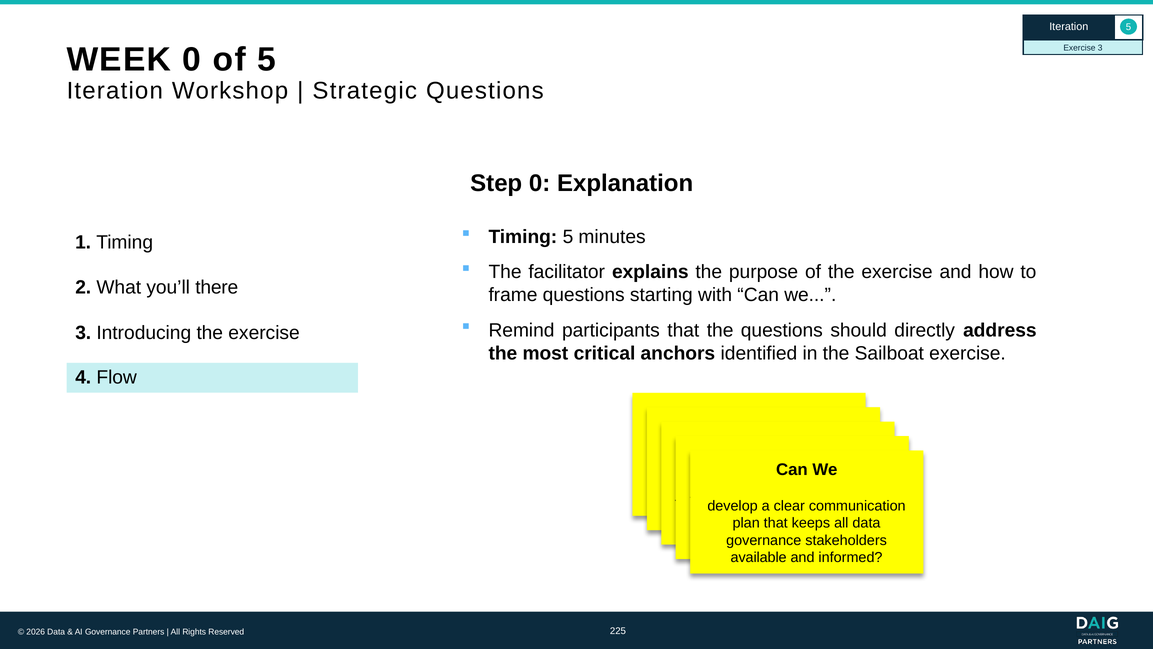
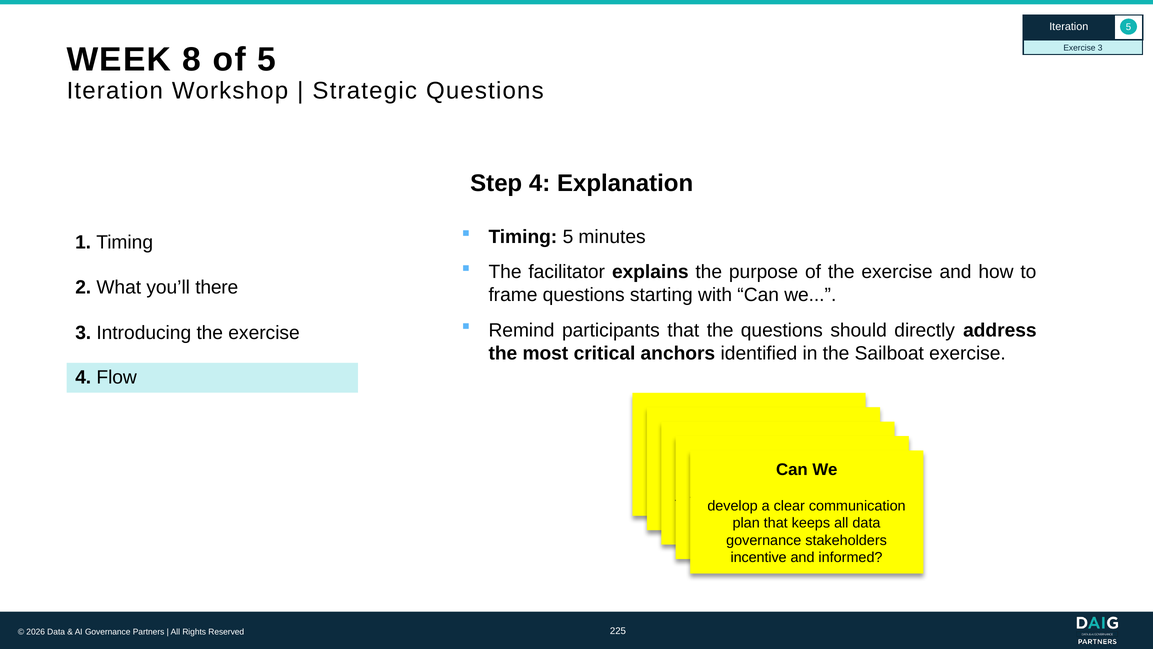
WEEK 0: 0 -> 8
Step 0: 0 -> 4
available: available -> incentive
